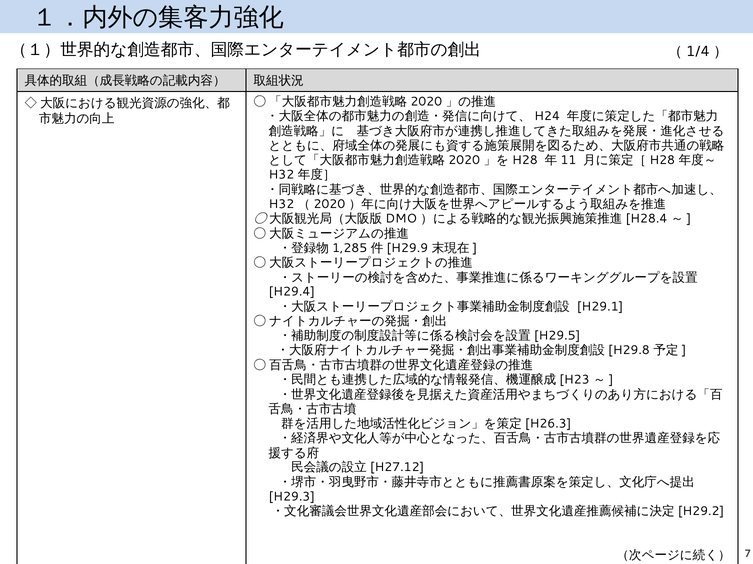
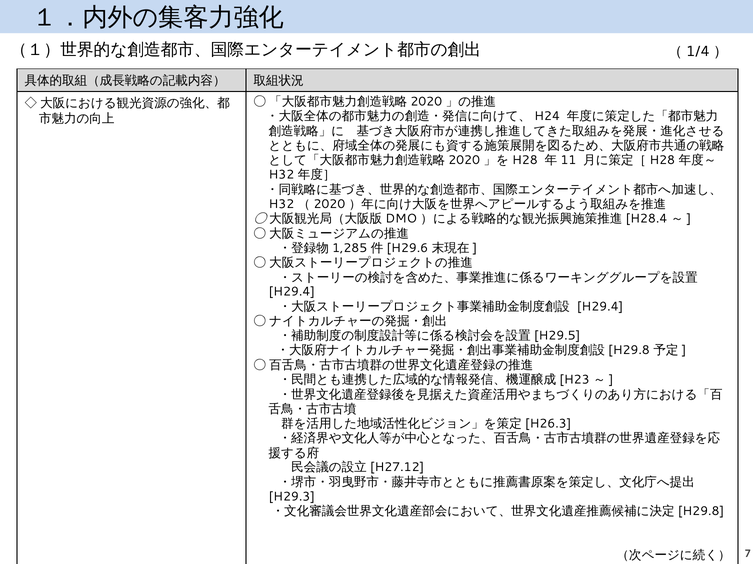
H29.9: H29.9 -> H29.6
H29.1 at (600, 307): H29.1 -> H29.4
H29.2 at (701, 512): H29.2 -> H29.8
